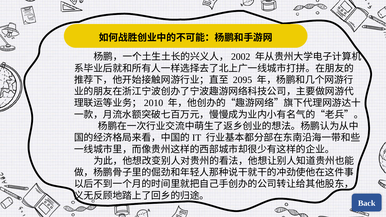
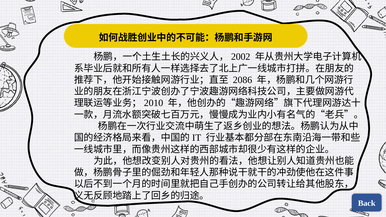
2095: 2095 -> 2086
